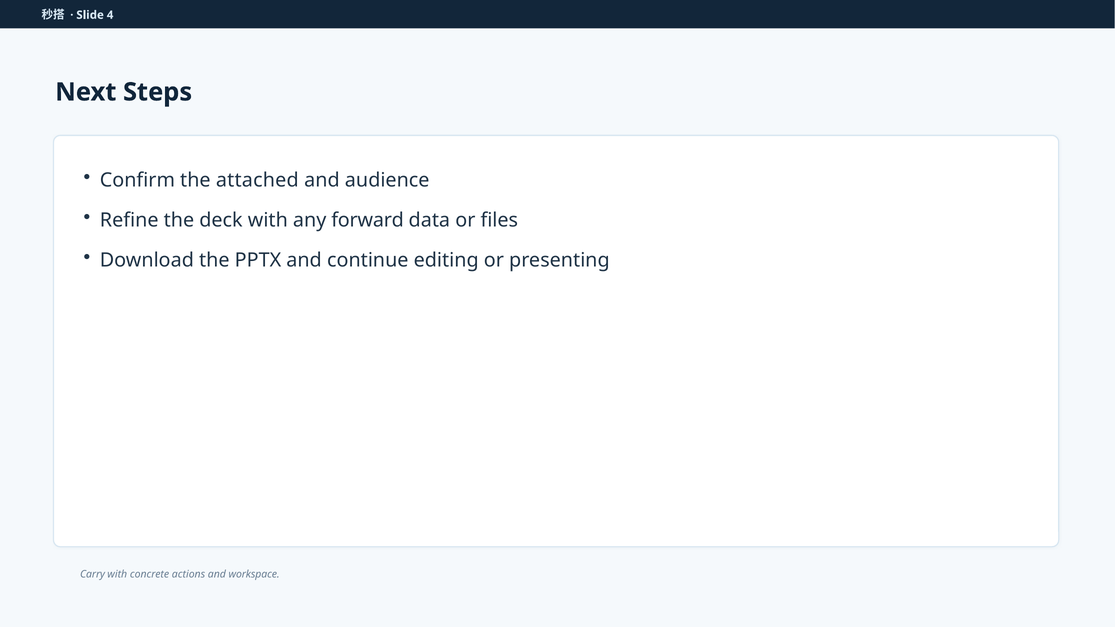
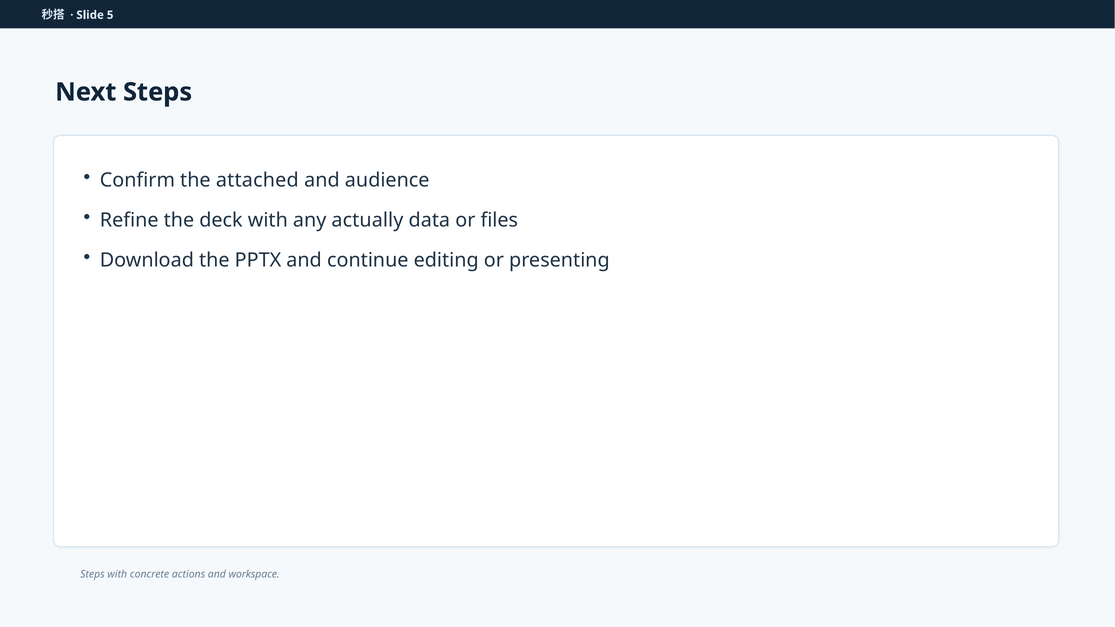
4: 4 -> 5
forward: forward -> actually
Carry at (93, 574): Carry -> Steps
